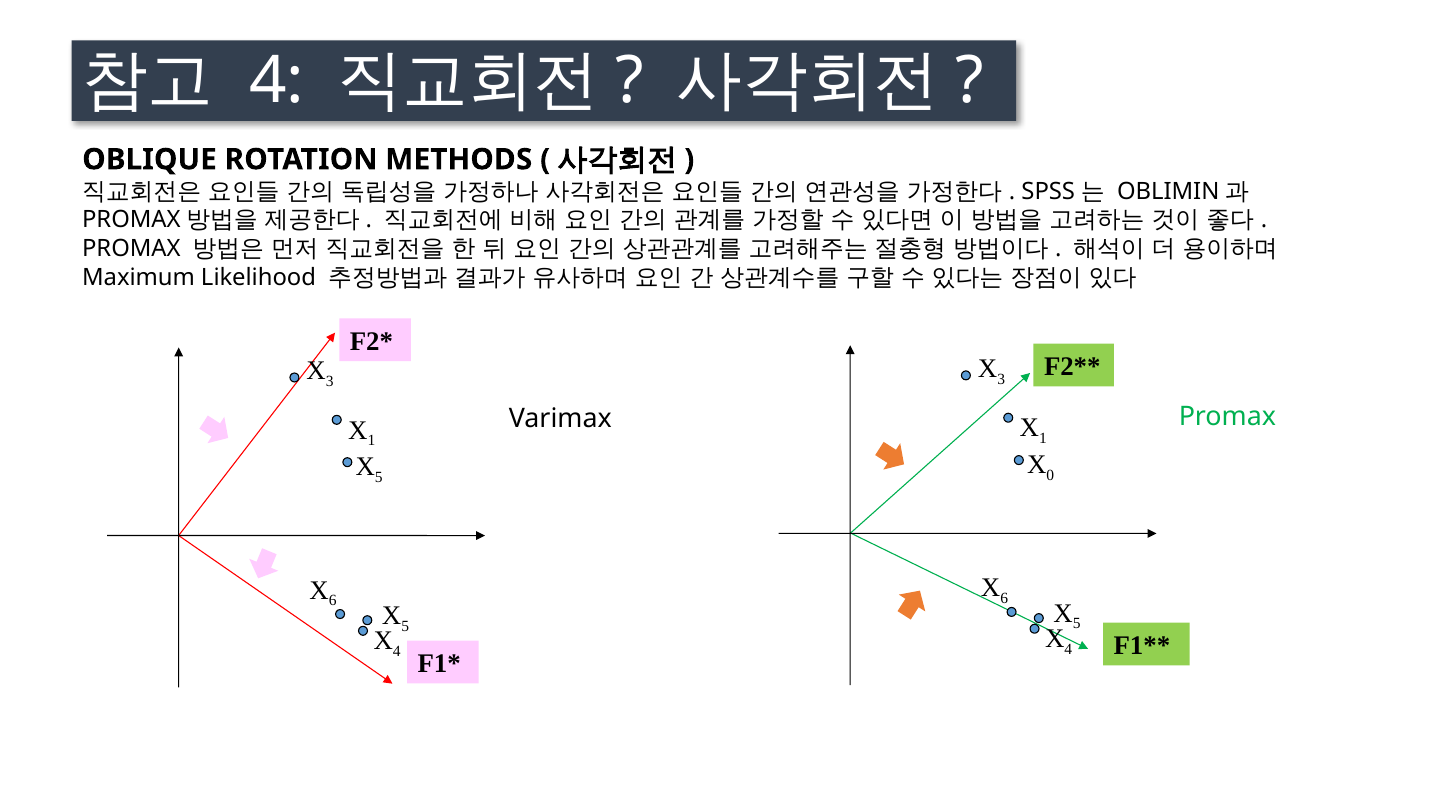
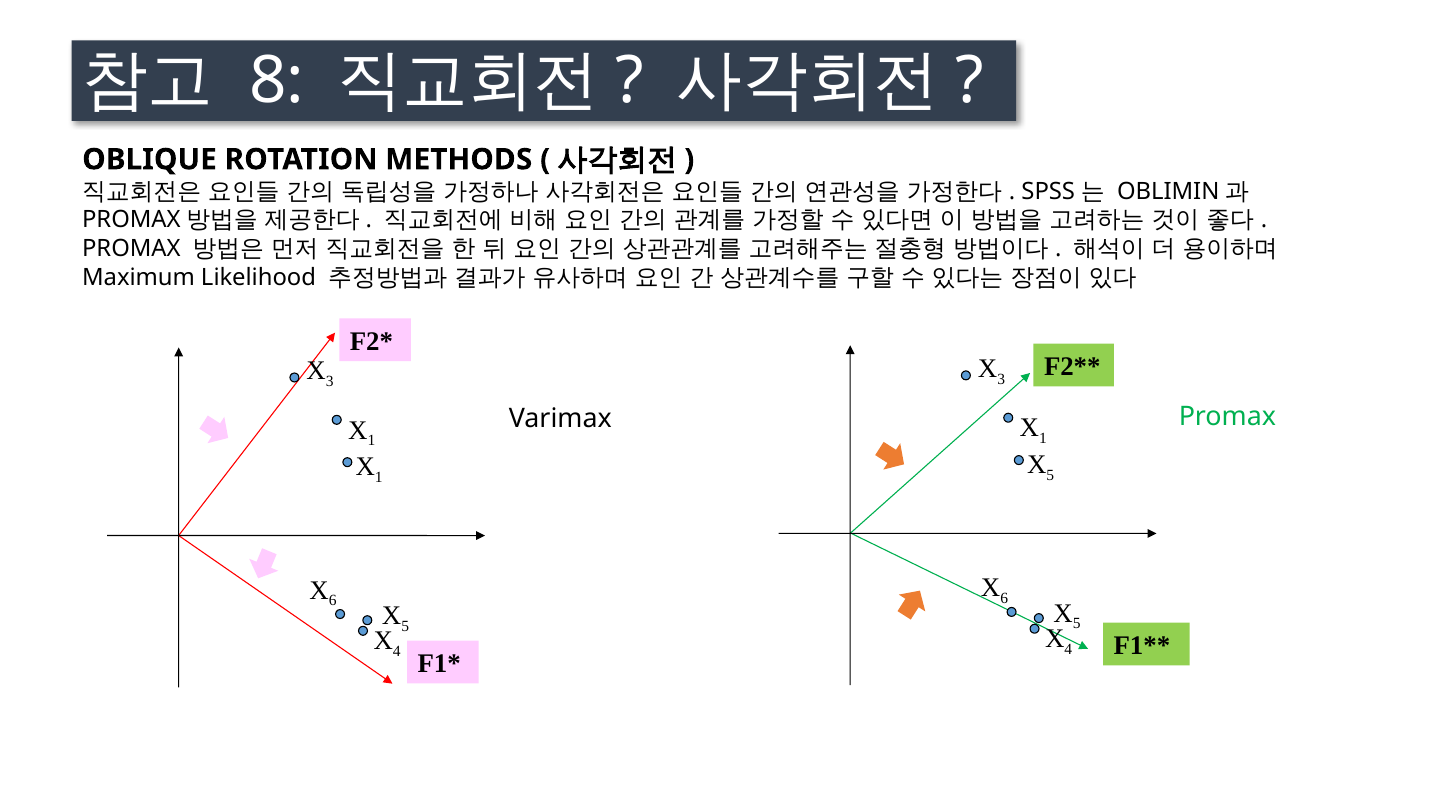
4 at (277, 81): 4 -> 8
0 at (1050, 475): 0 -> 5
5 at (379, 477): 5 -> 1
